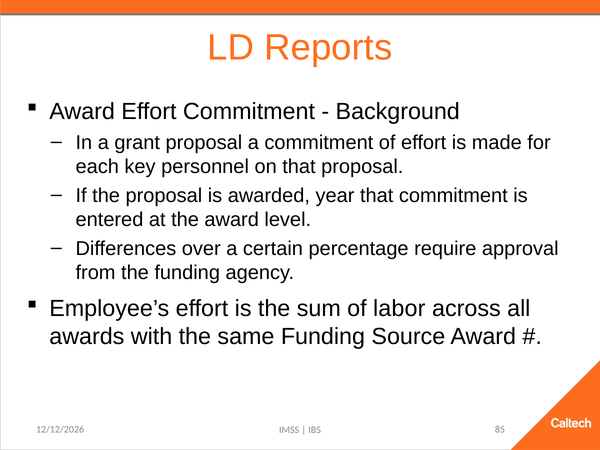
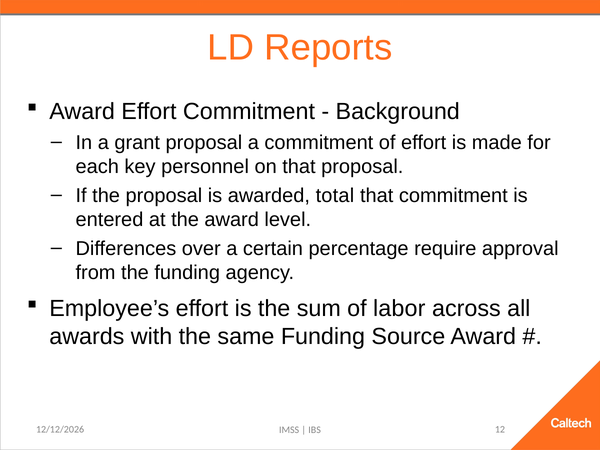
year: year -> total
85: 85 -> 12
